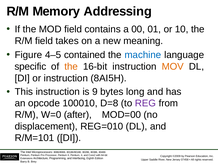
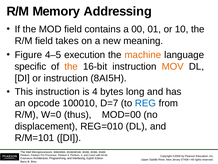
contained: contained -> execution
machine colour: blue -> orange
is 9: 9 -> 4
D=8: D=8 -> D=7
REG colour: purple -> blue
after: after -> thus
